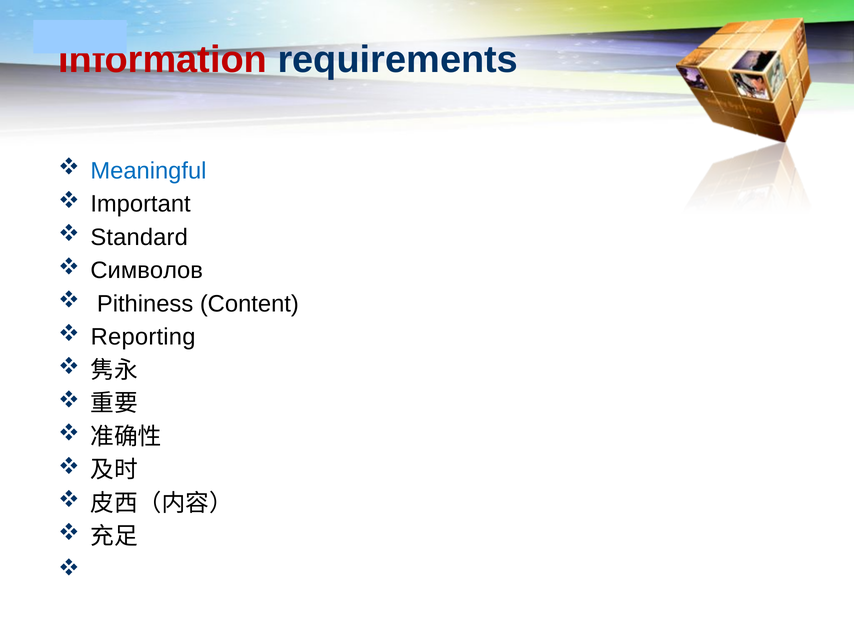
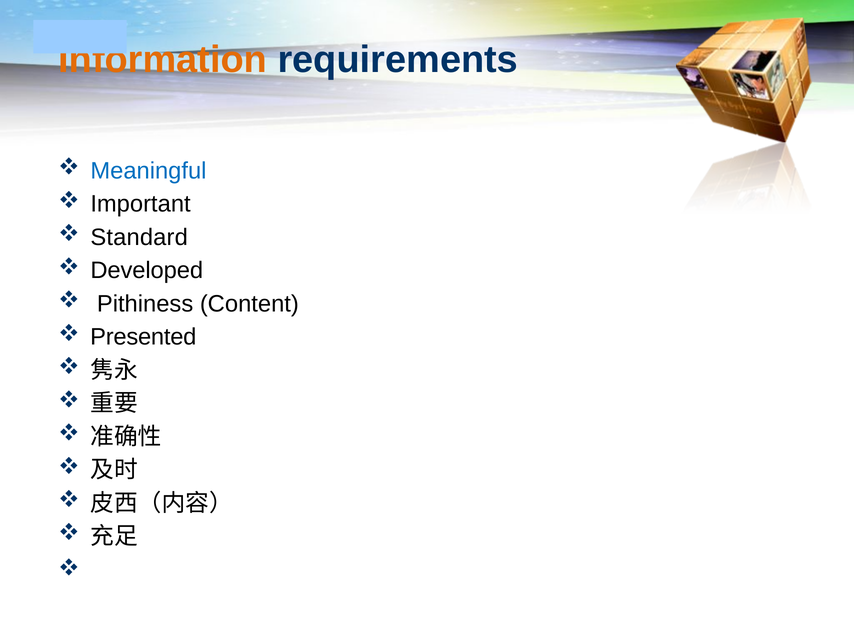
Information colour: red -> orange
Символов: Символов -> Developed
Reporting: Reporting -> Presented
